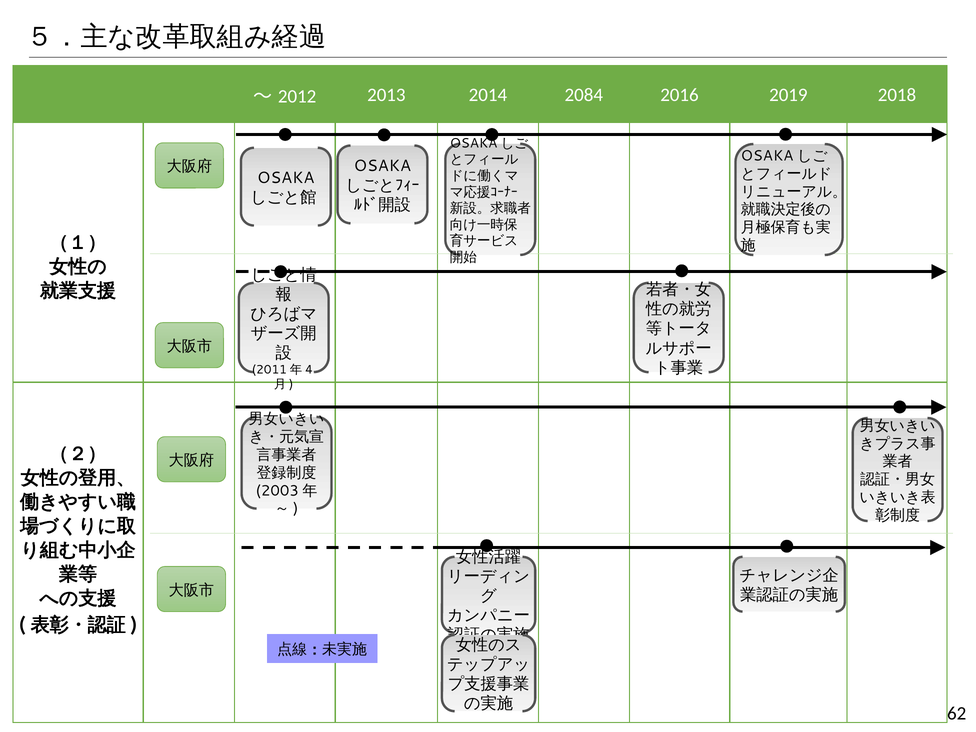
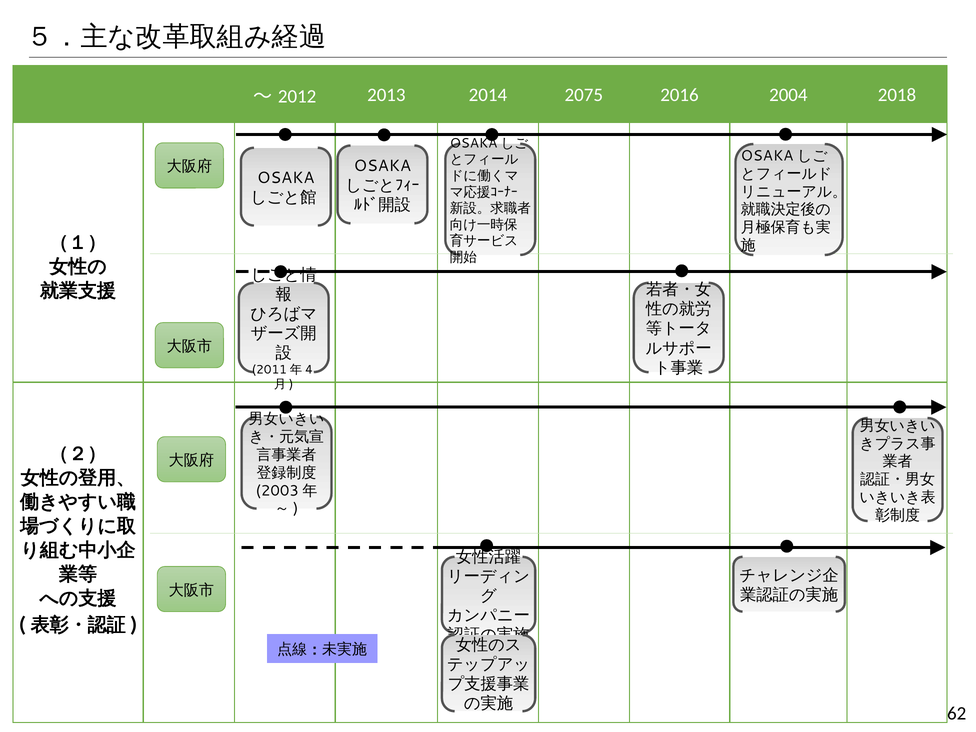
2084: 2084 -> 2075
2019: 2019 -> 2004
